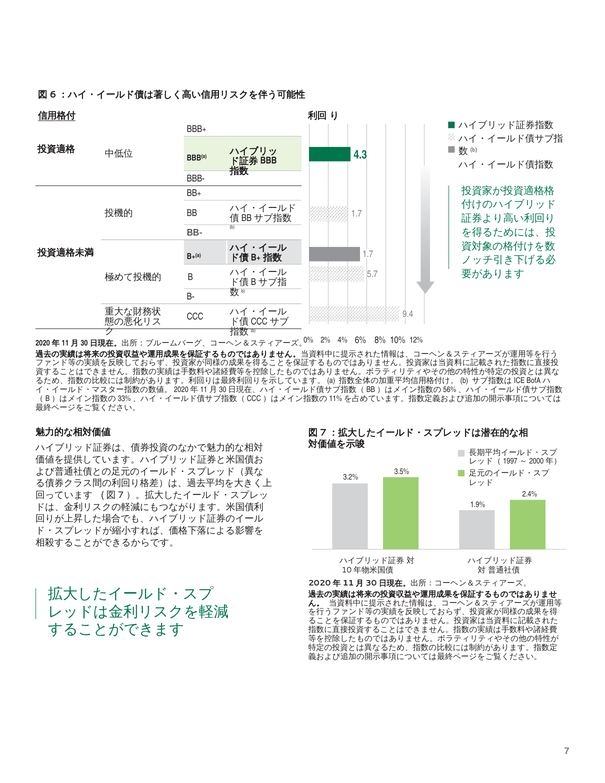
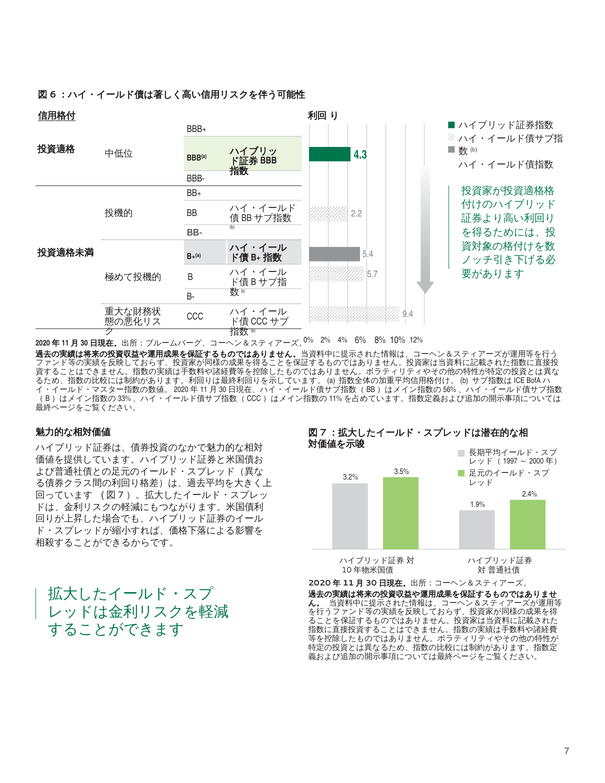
1.7 at (357, 214): 1.7 -> 2.2
1.7 at (368, 254): 1.7 -> 5.4
